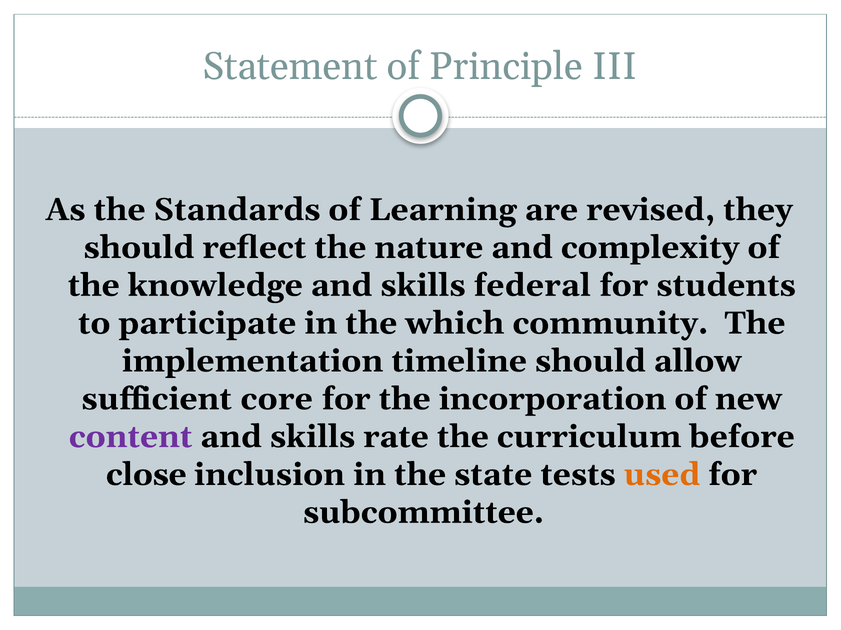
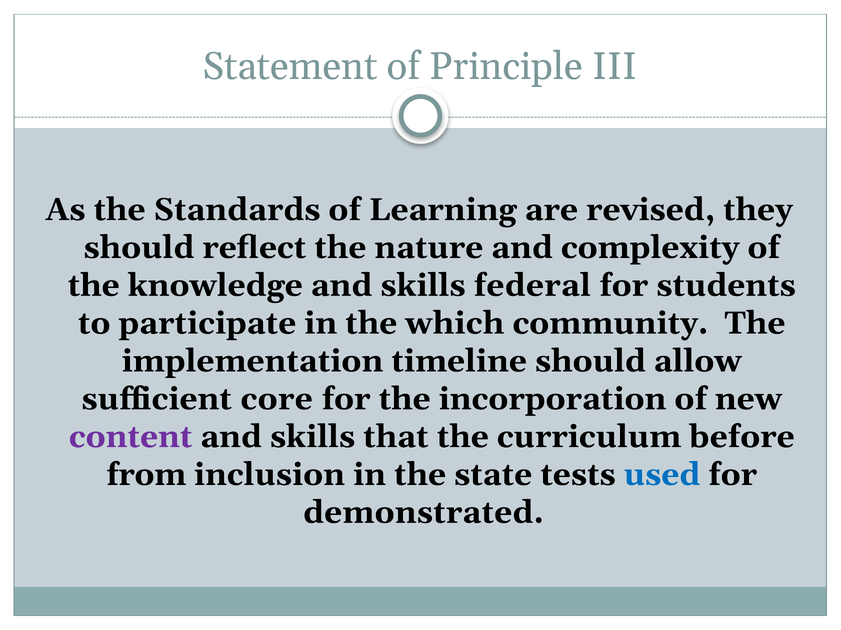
rate: rate -> that
close: close -> from
used colour: orange -> blue
subcommittee: subcommittee -> demonstrated
